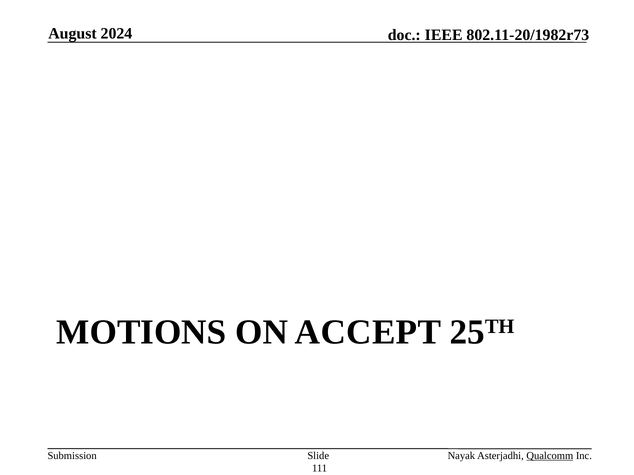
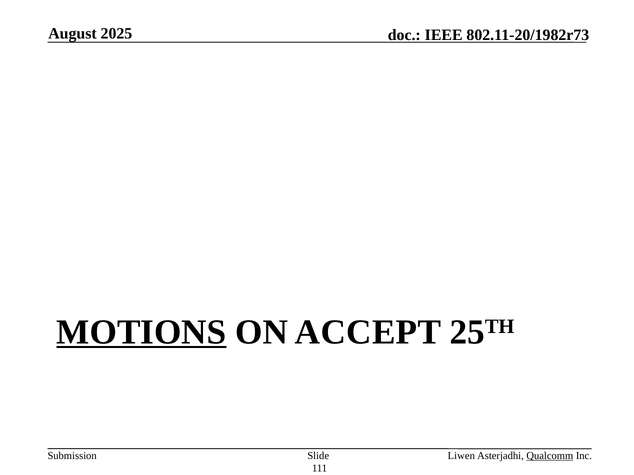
2024: 2024 -> 2025
MOTIONS underline: none -> present
Nayak: Nayak -> Liwen
